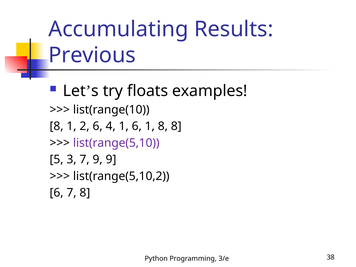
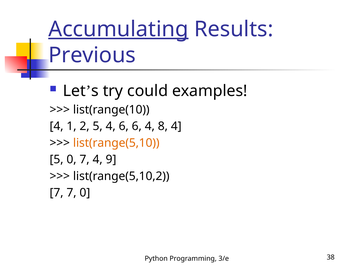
Accumulating underline: none -> present
floats: floats -> could
8 at (57, 126): 8 -> 4
2 6: 6 -> 5
4 1: 1 -> 6
6 1: 1 -> 4
8 8: 8 -> 4
list(range(5,10 colour: purple -> orange
5 3: 3 -> 0
7 9: 9 -> 4
6 at (57, 193): 6 -> 7
7 8: 8 -> 0
